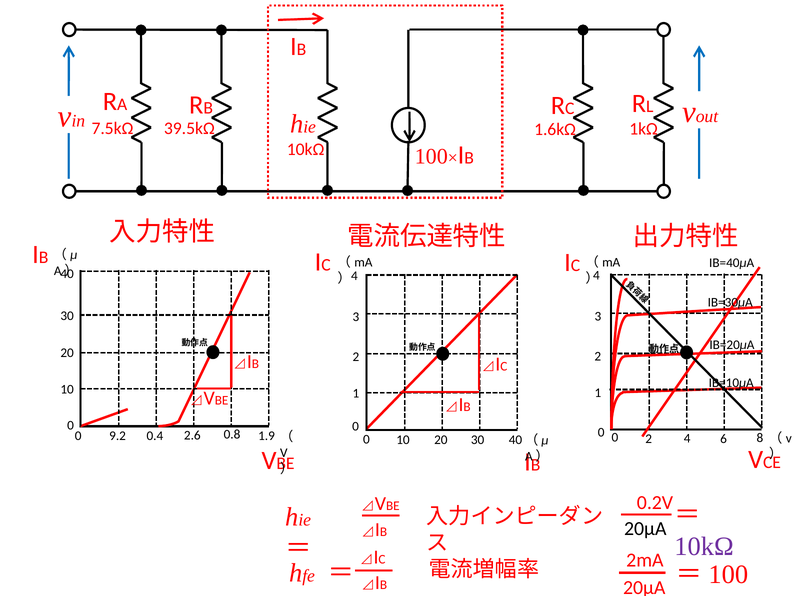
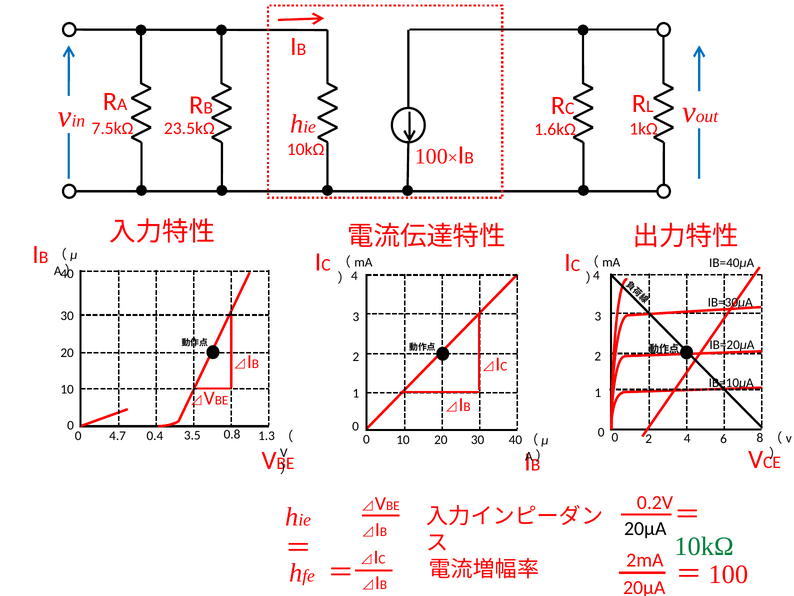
39.5kΩ: 39.5kΩ -> 23.5kΩ
2.6: 2.6 -> 3.5
1.9: 1.9 -> 1.3
9.2: 9.2 -> 4.7
10kΩ at (704, 546) colour: purple -> green
